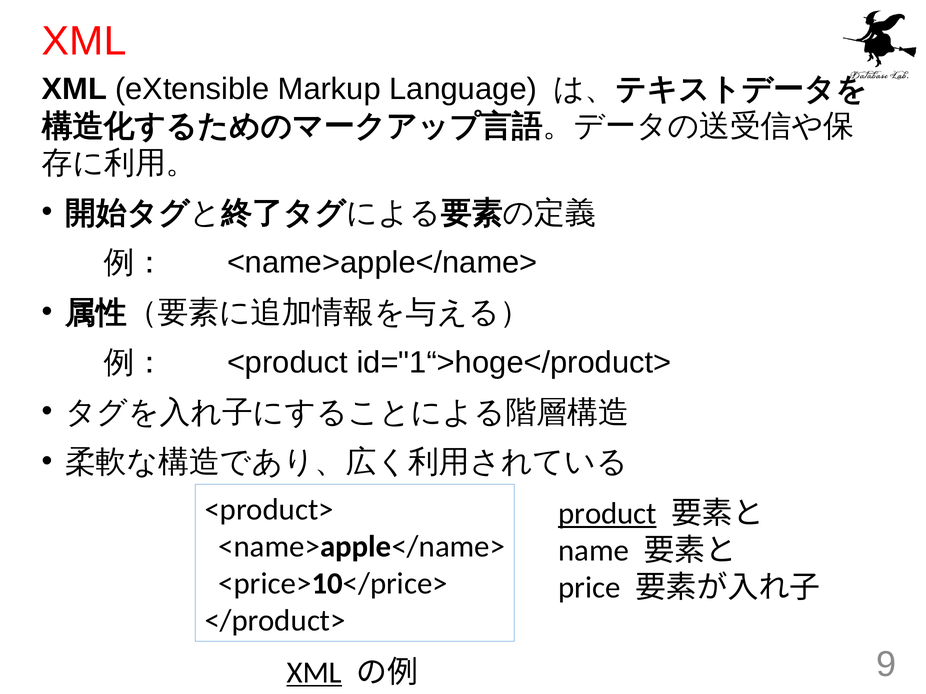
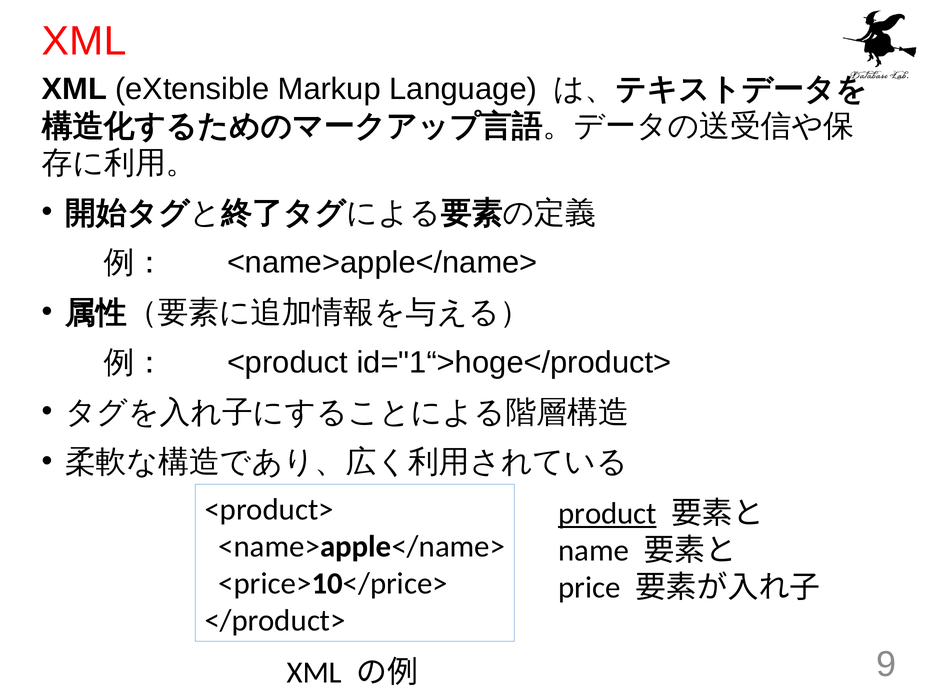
XML at (314, 673) underline: present -> none
